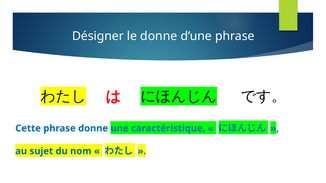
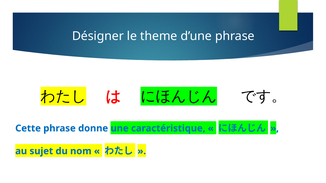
le donne: donne -> theme
